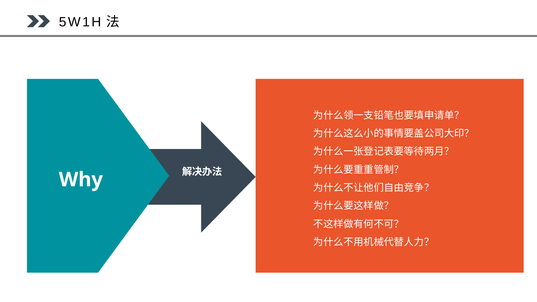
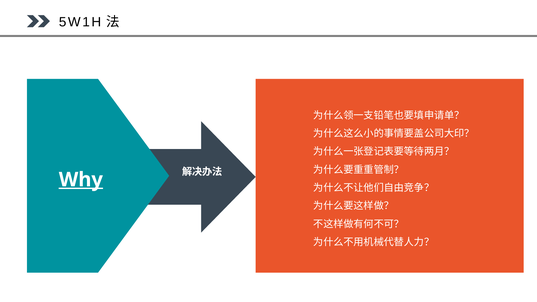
Why underline: none -> present
